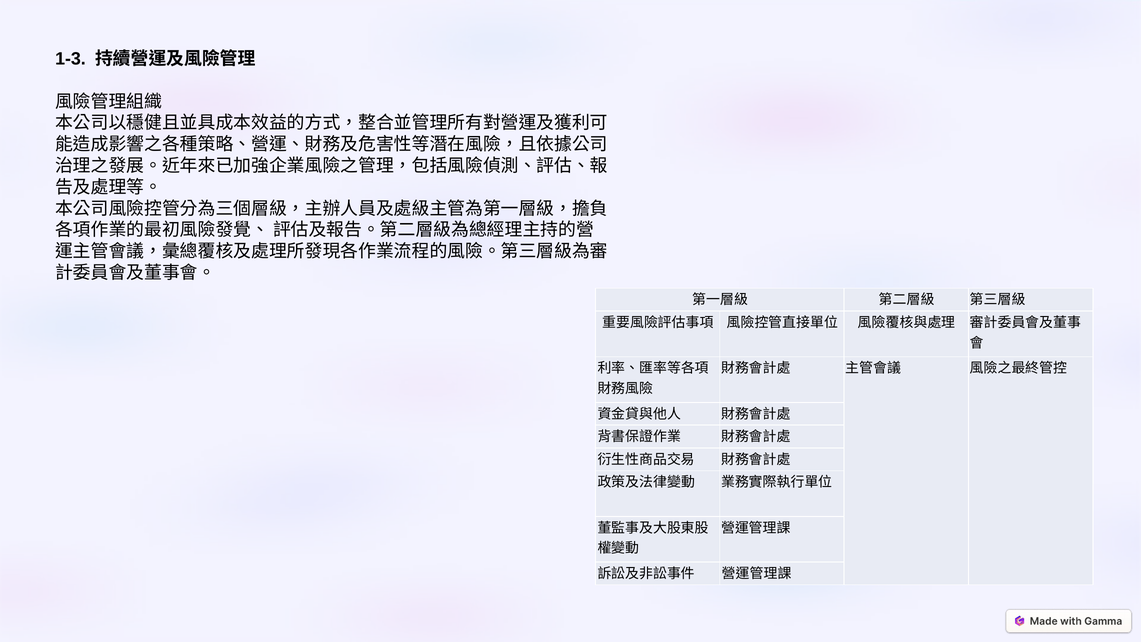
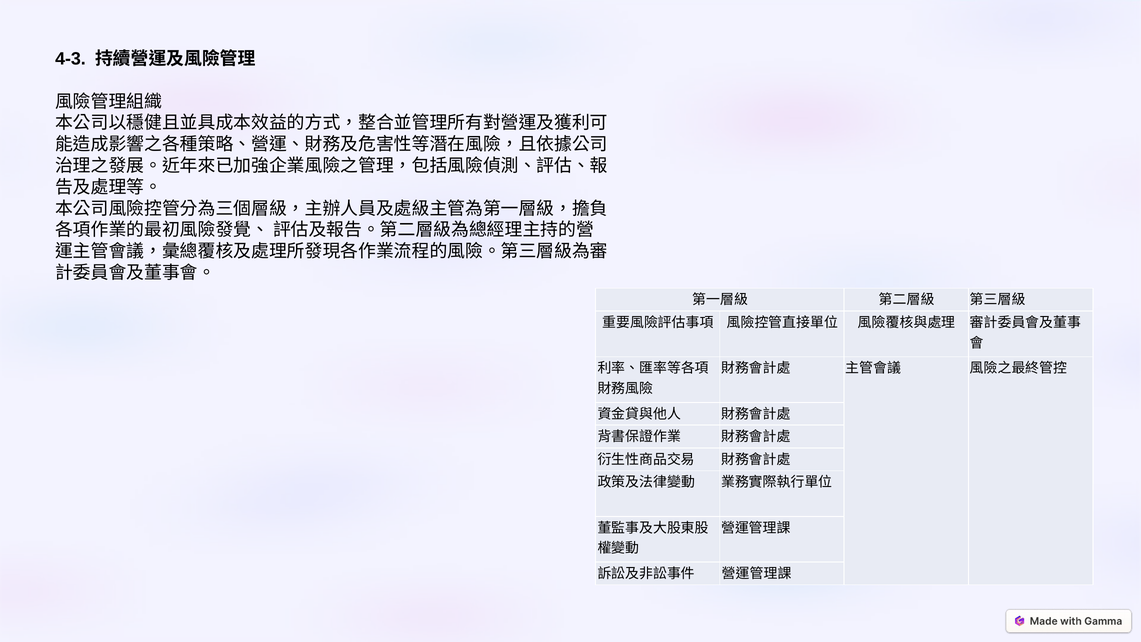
1-3: 1-3 -> 4-3
